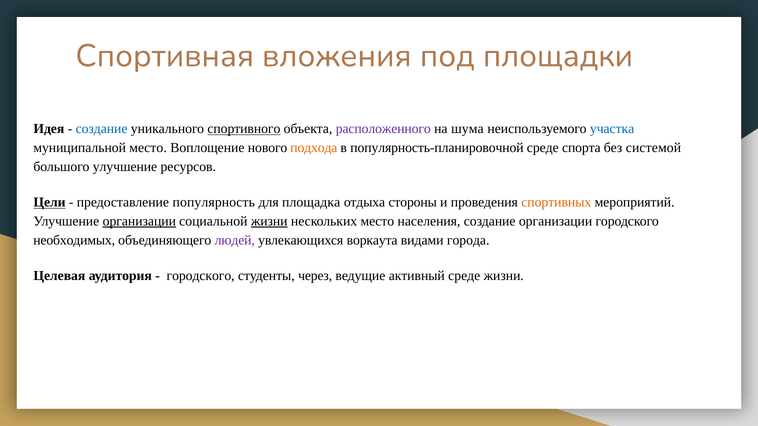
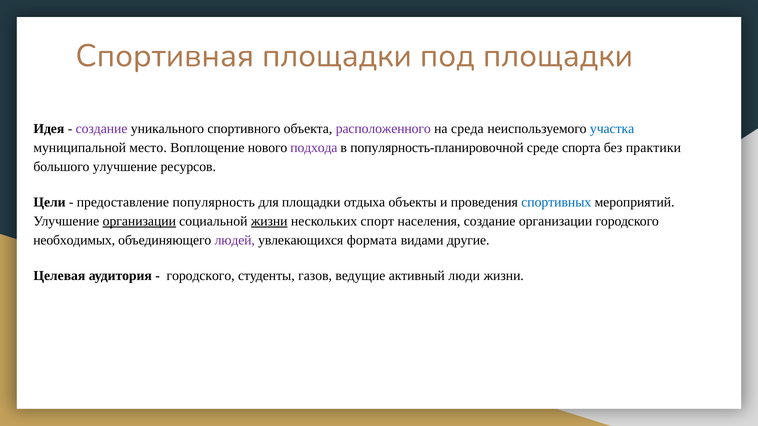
Спортивная вложения: вложения -> площадки
создание at (102, 129) colour: blue -> purple
спортивного underline: present -> none
шума: шума -> среда
подхода colour: orange -> purple
системой: системой -> практики
Цели underline: present -> none
для площадка: площадка -> площадки
стороны: стороны -> объекты
спортивных colour: orange -> blue
нескольких место: место -> спорт
воркаута: воркаута -> формата
города: города -> другие
через: через -> газов
активный среде: среде -> люди
